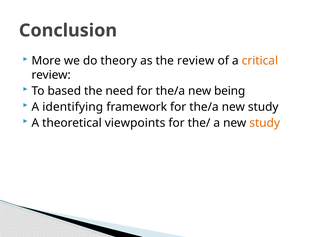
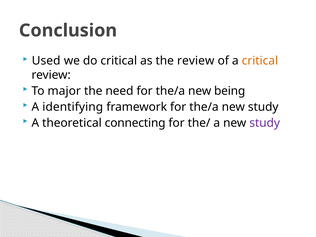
More: More -> Used
do theory: theory -> critical
based: based -> major
viewpoints: viewpoints -> connecting
study at (265, 123) colour: orange -> purple
